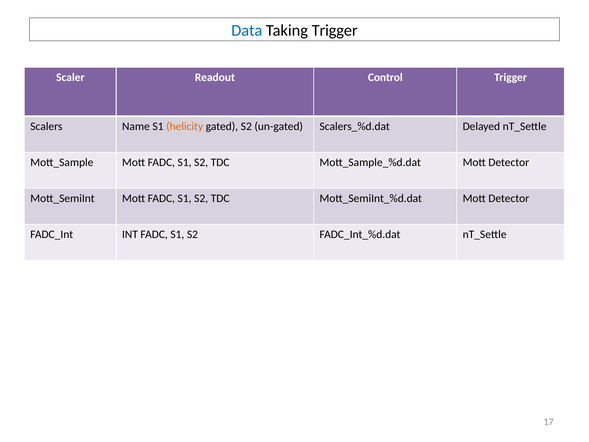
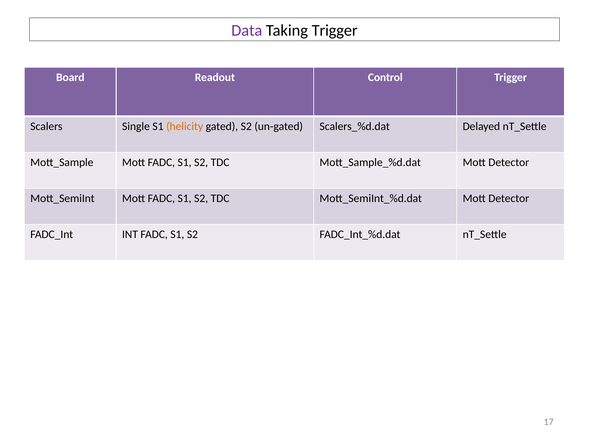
Data colour: blue -> purple
Scaler: Scaler -> Board
Name: Name -> Single
